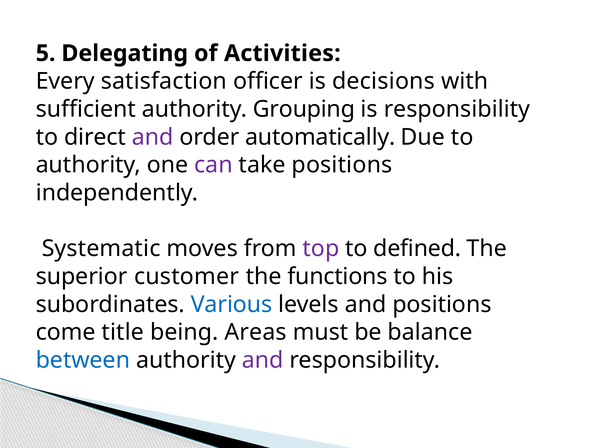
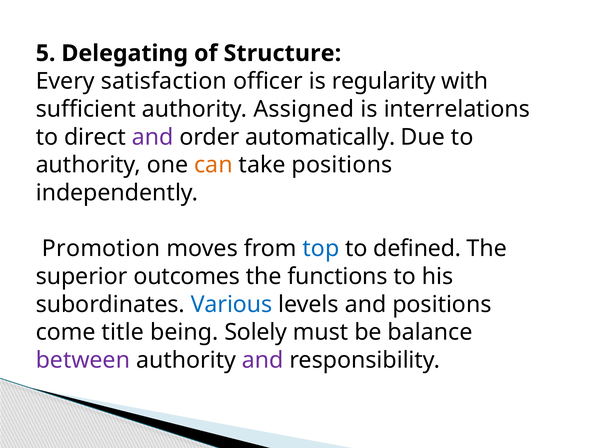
Activities: Activities -> Structure
decisions: decisions -> regularity
Grouping: Grouping -> Assigned
is responsibility: responsibility -> interrelations
can colour: purple -> orange
Systematic: Systematic -> Promotion
top colour: purple -> blue
customer: customer -> outcomes
Areas: Areas -> Solely
between colour: blue -> purple
